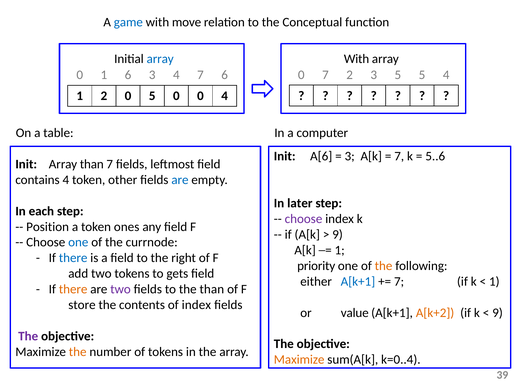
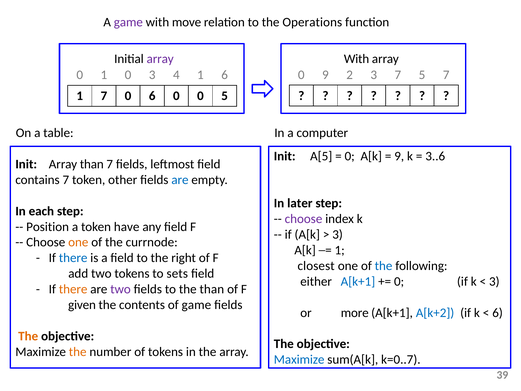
game at (128, 22) colour: blue -> purple
Conceptual: Conceptual -> Operations
array at (160, 59) colour: blue -> purple
1 6: 6 -> 0
4 7: 7 -> 1
0 7: 7 -> 9
3 5: 5 -> 7
5 4: 4 -> 7
1 2: 2 -> 7
0 5: 5 -> 6
0 4: 4 -> 5
A[6: A[6 -> A[5
3 at (350, 156): 3 -> 0
7 at (399, 156): 7 -> 9
5..6: 5..6 -> 3..6
contains 4: 4 -> 7
ones: ones -> have
9 at (338, 234): 9 -> 3
one at (78, 242) colour: blue -> orange
priority: priority -> closest
the at (384, 266) colour: orange -> blue
gets: gets -> sets
7 at (399, 281): 7 -> 0
1 at (494, 281): 1 -> 3
store: store -> given
of index: index -> game
value: value -> more
A[k+2 colour: orange -> blue
9 at (498, 313): 9 -> 6
The at (28, 336) colour: purple -> orange
Maximize at (299, 359) colour: orange -> blue
k=0..4: k=0..4 -> k=0..7
